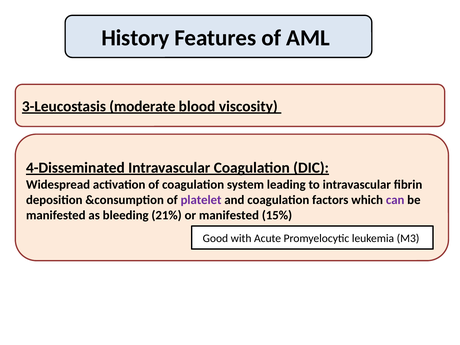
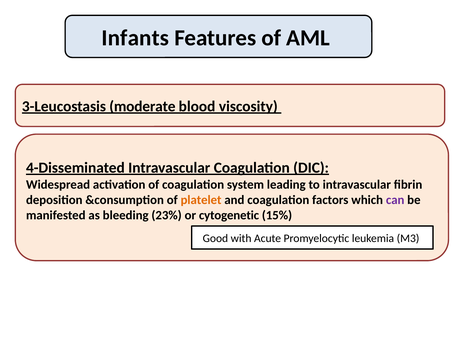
History: History -> Infants
platelet colour: purple -> orange
21%: 21% -> 23%
or manifested: manifested -> cytogenetic
